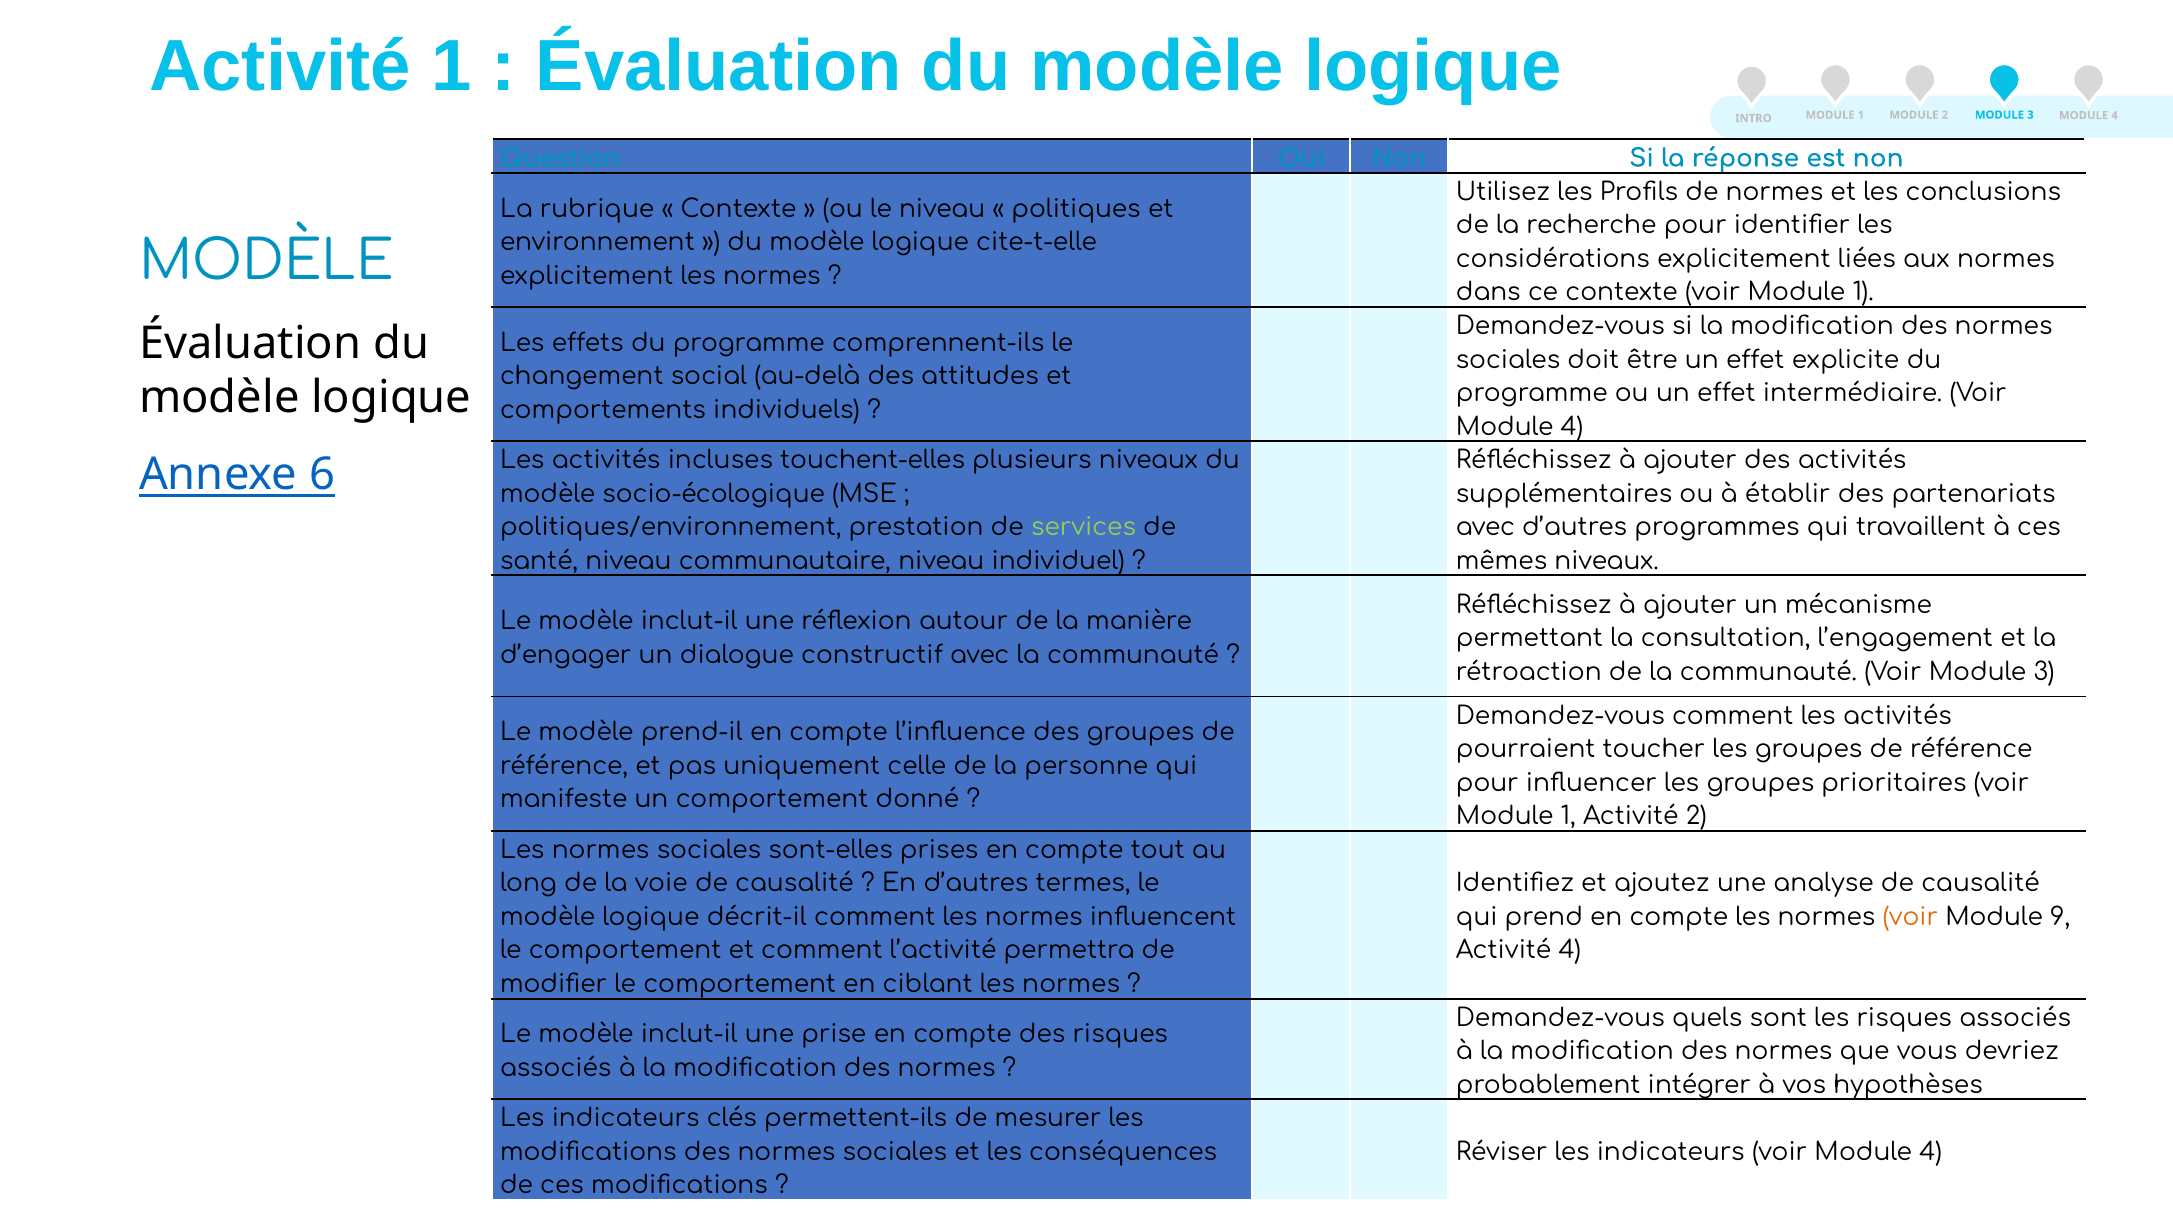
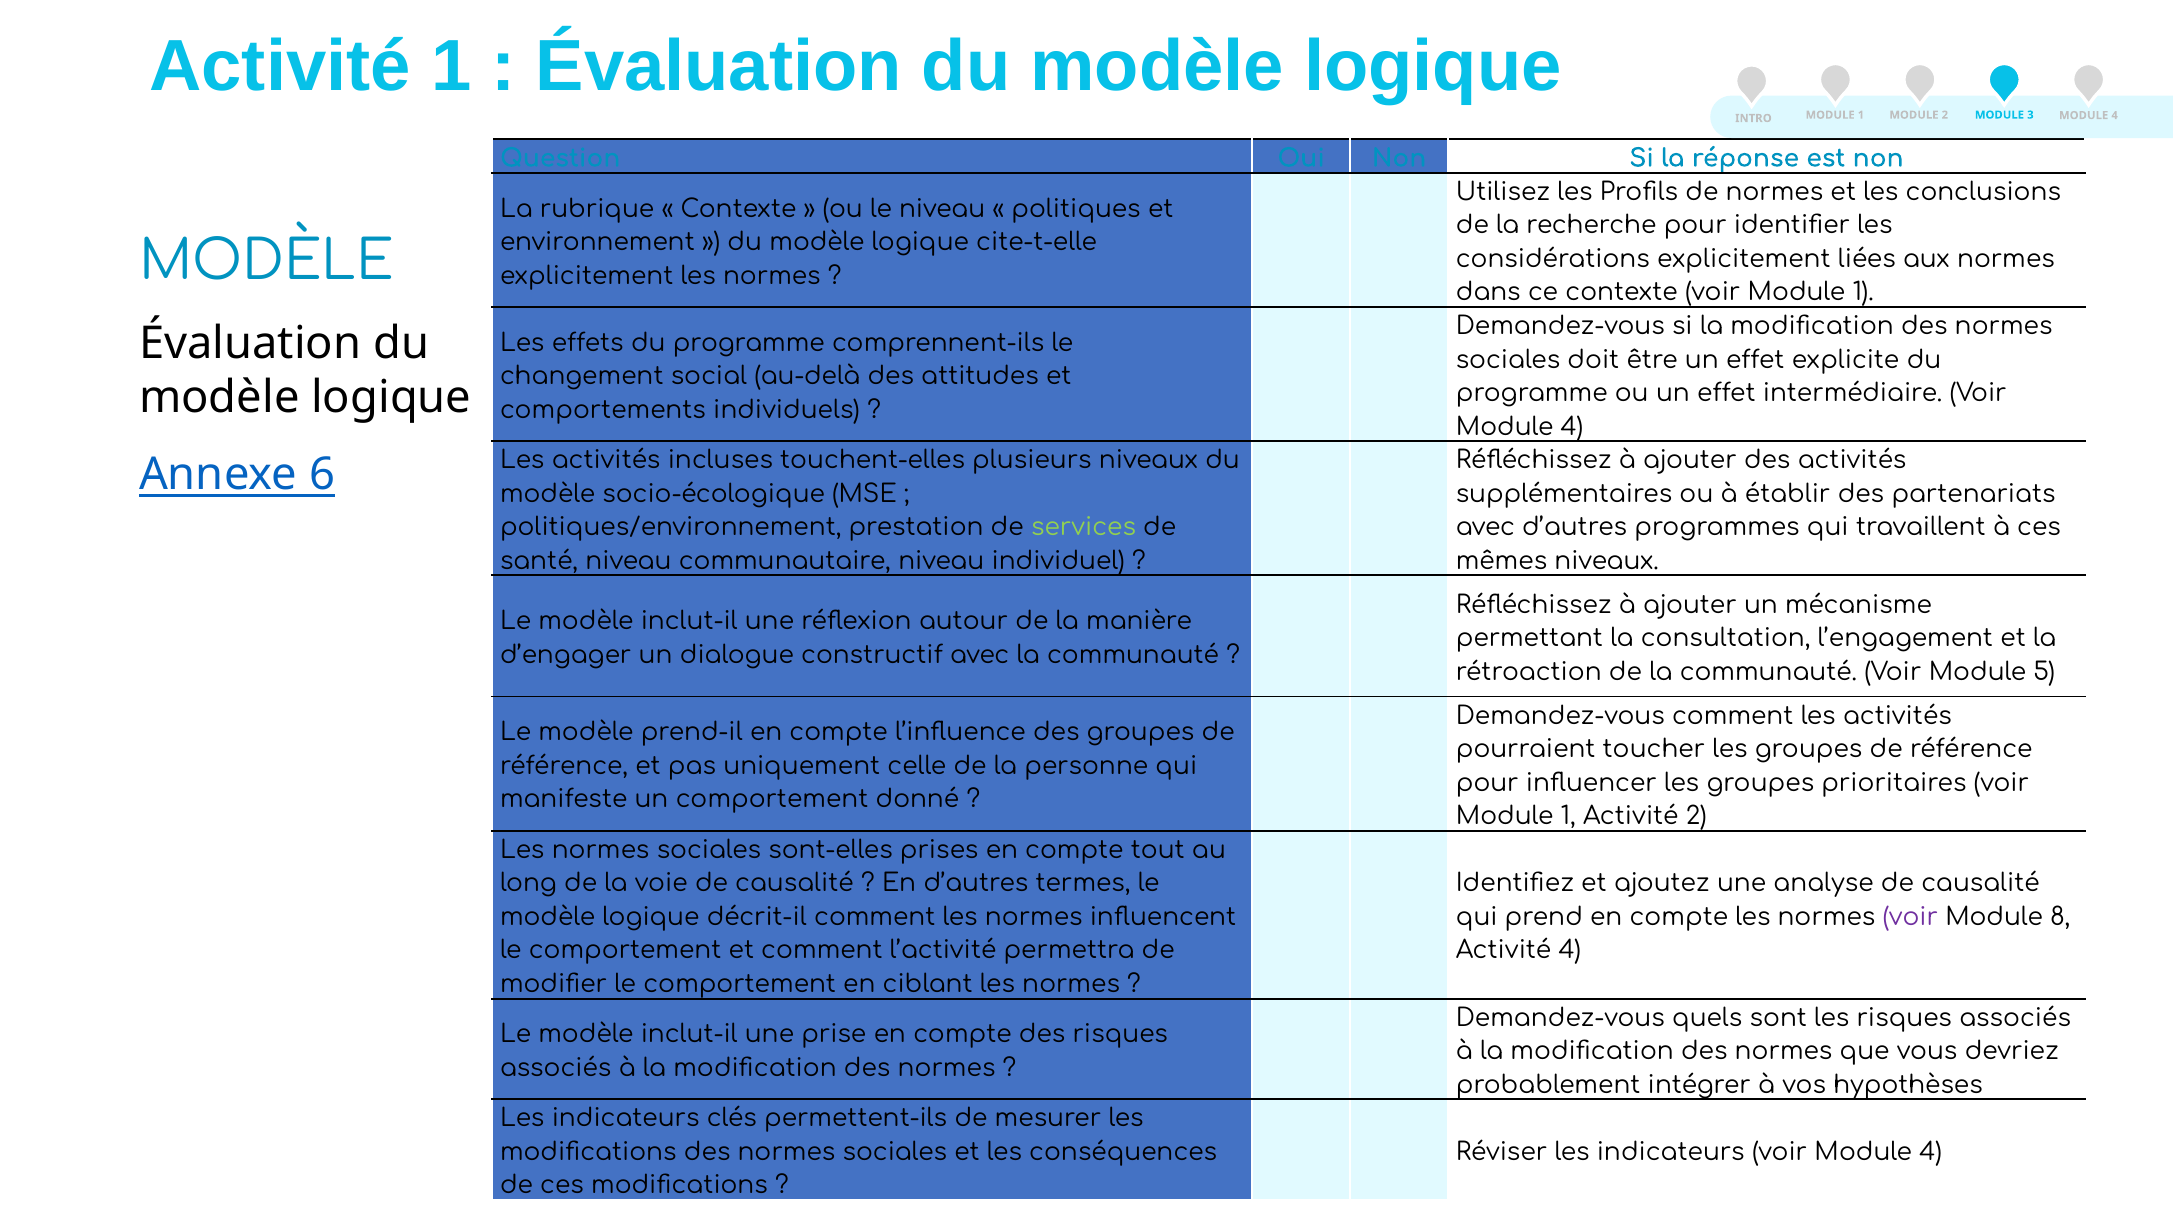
Voir Module 3: 3 -> 5
voir at (1910, 917) colour: orange -> purple
9: 9 -> 8
